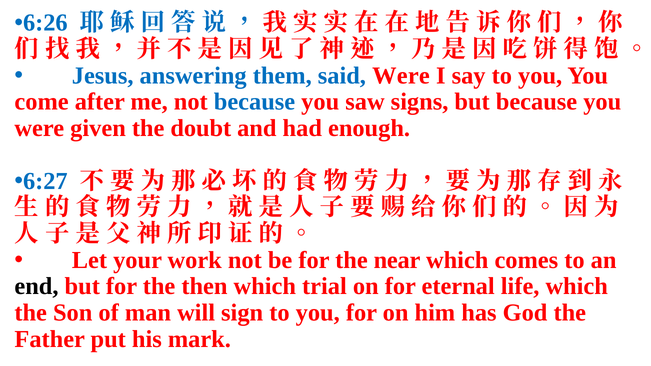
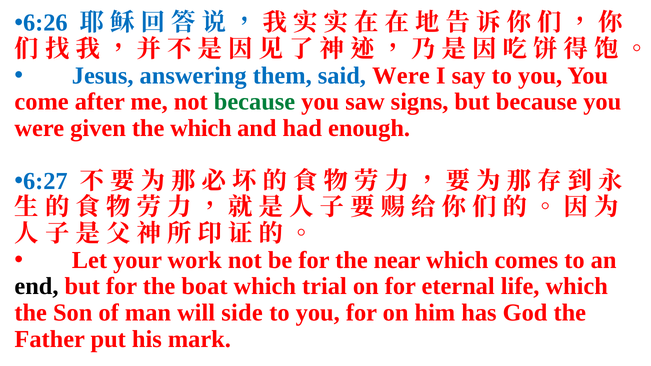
because at (254, 102) colour: blue -> green
the doubt: doubt -> which
then: then -> boat
sign: sign -> side
